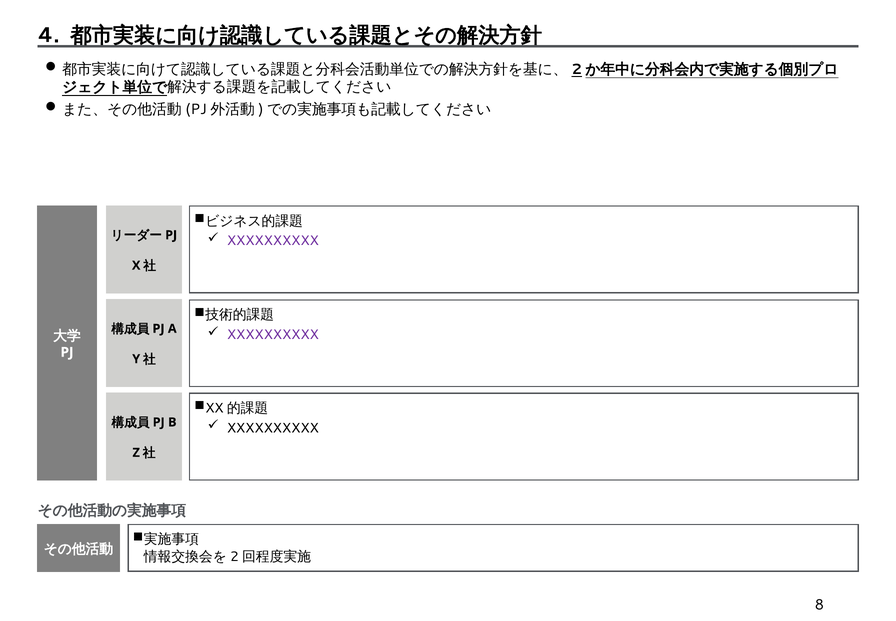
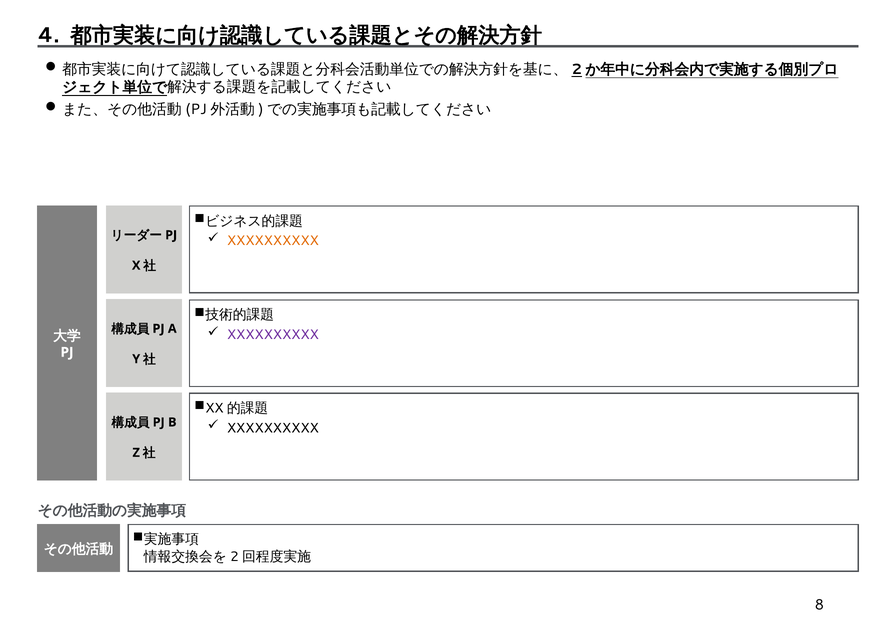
XXXXXXXXXX at (273, 241) colour: purple -> orange
